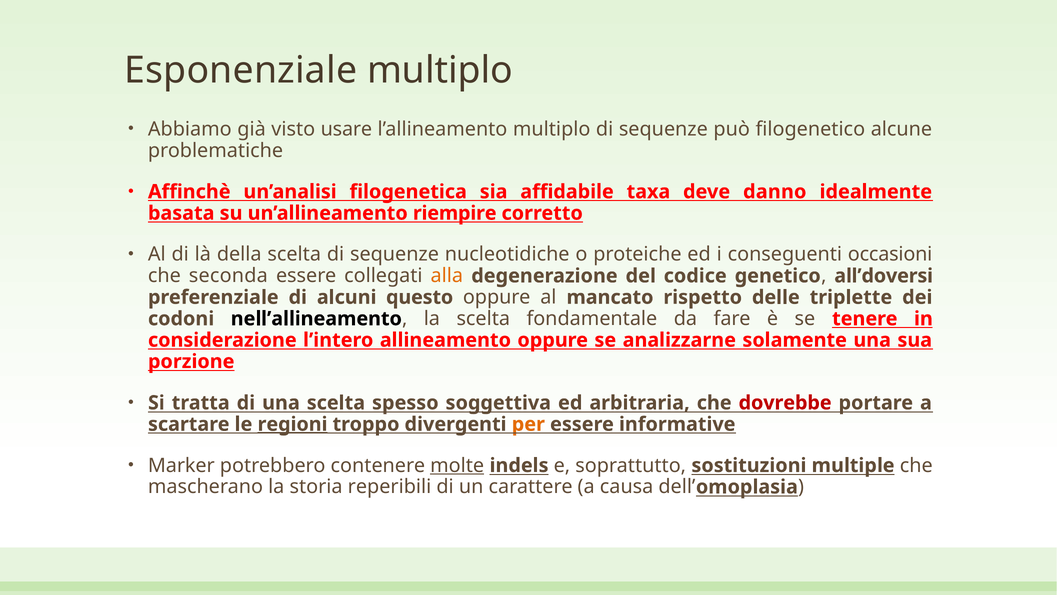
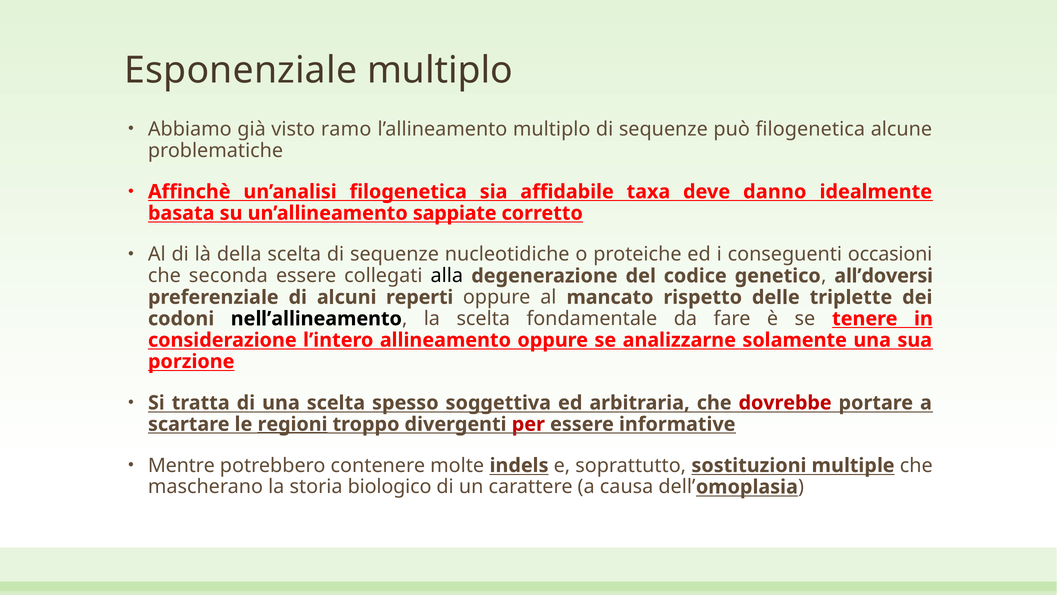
usare: usare -> ramo
può filogenetico: filogenetico -> filogenetica
riempire: riempire -> sappiate
alla colour: orange -> black
questo: questo -> reperti
per colour: orange -> red
Marker: Marker -> Mentre
molte underline: present -> none
reperibili: reperibili -> biologico
